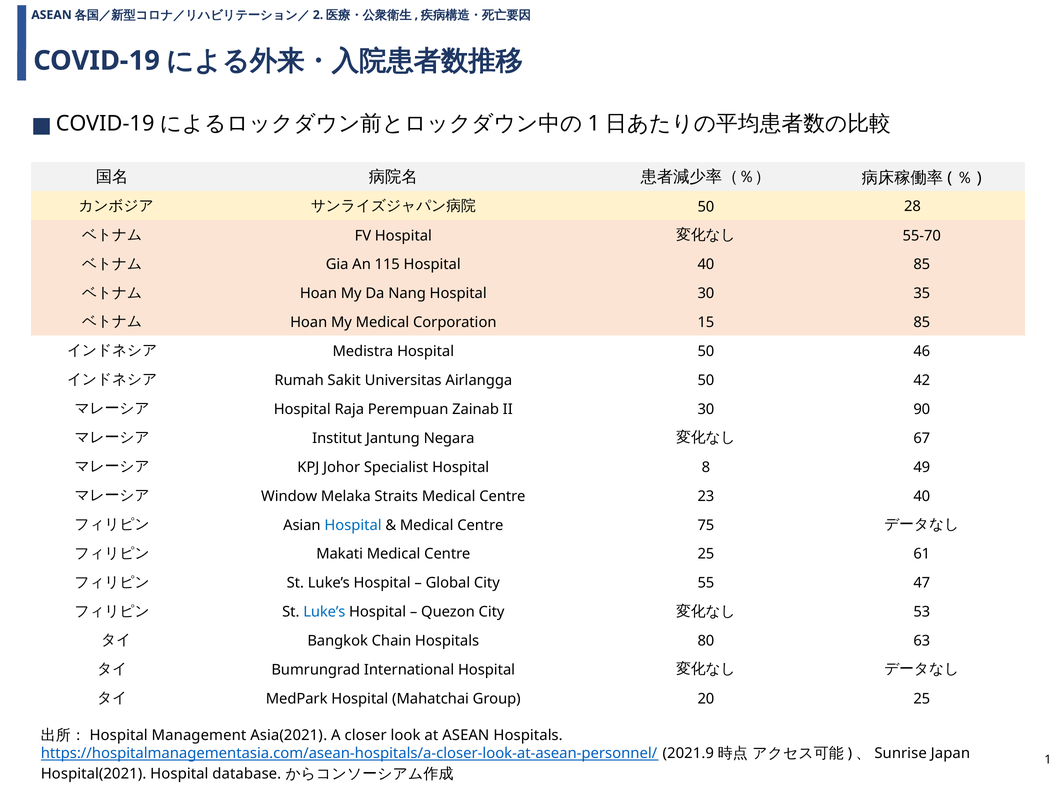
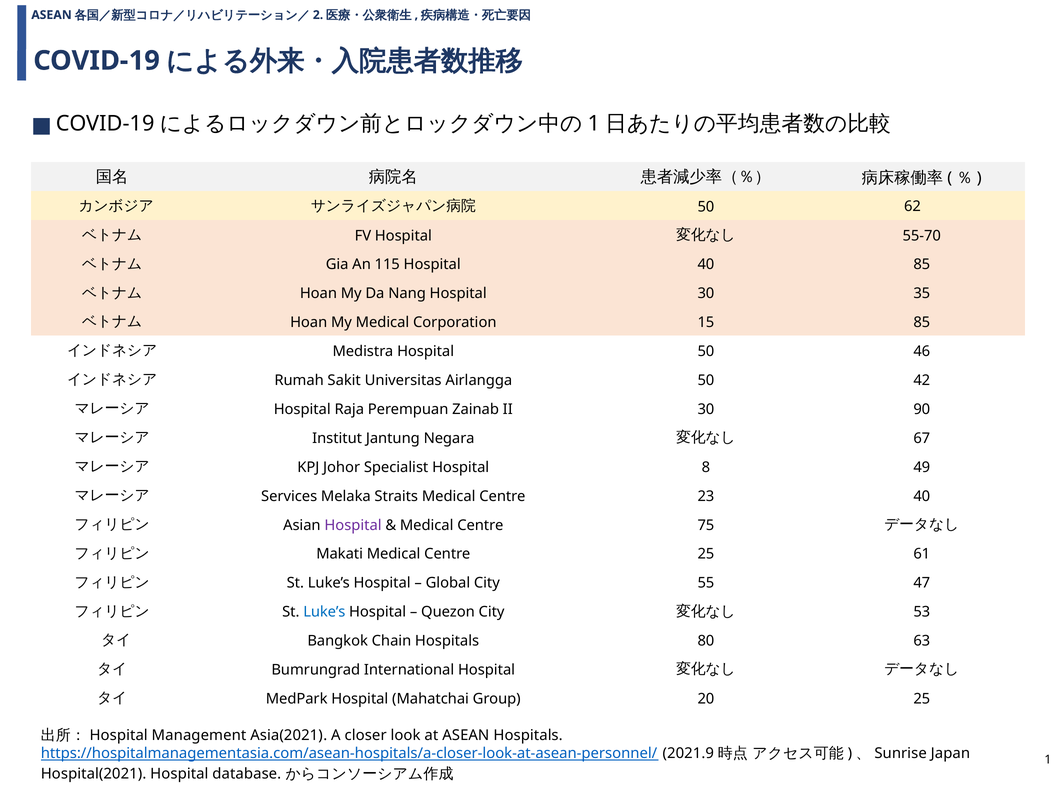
28: 28 -> 62
Window: Window -> Services
Hospital at (353, 525) colour: blue -> purple
